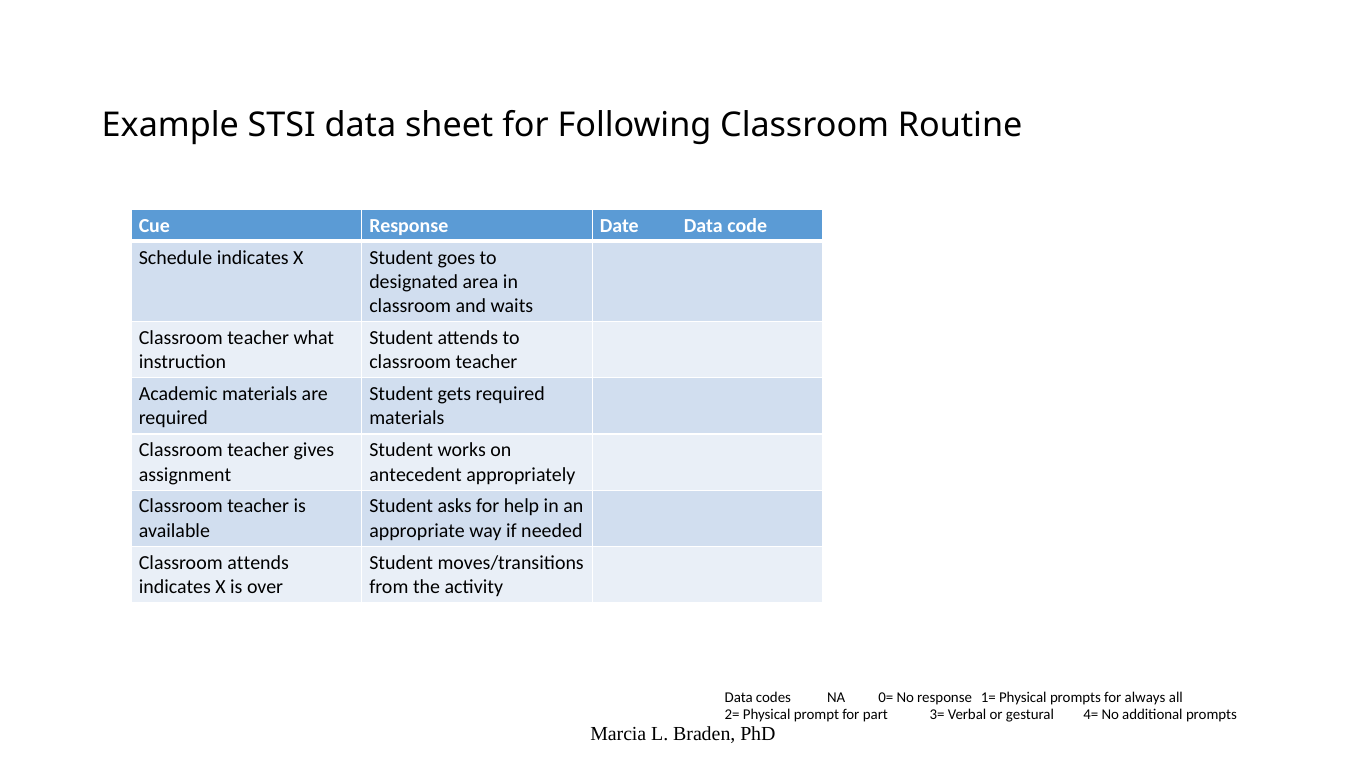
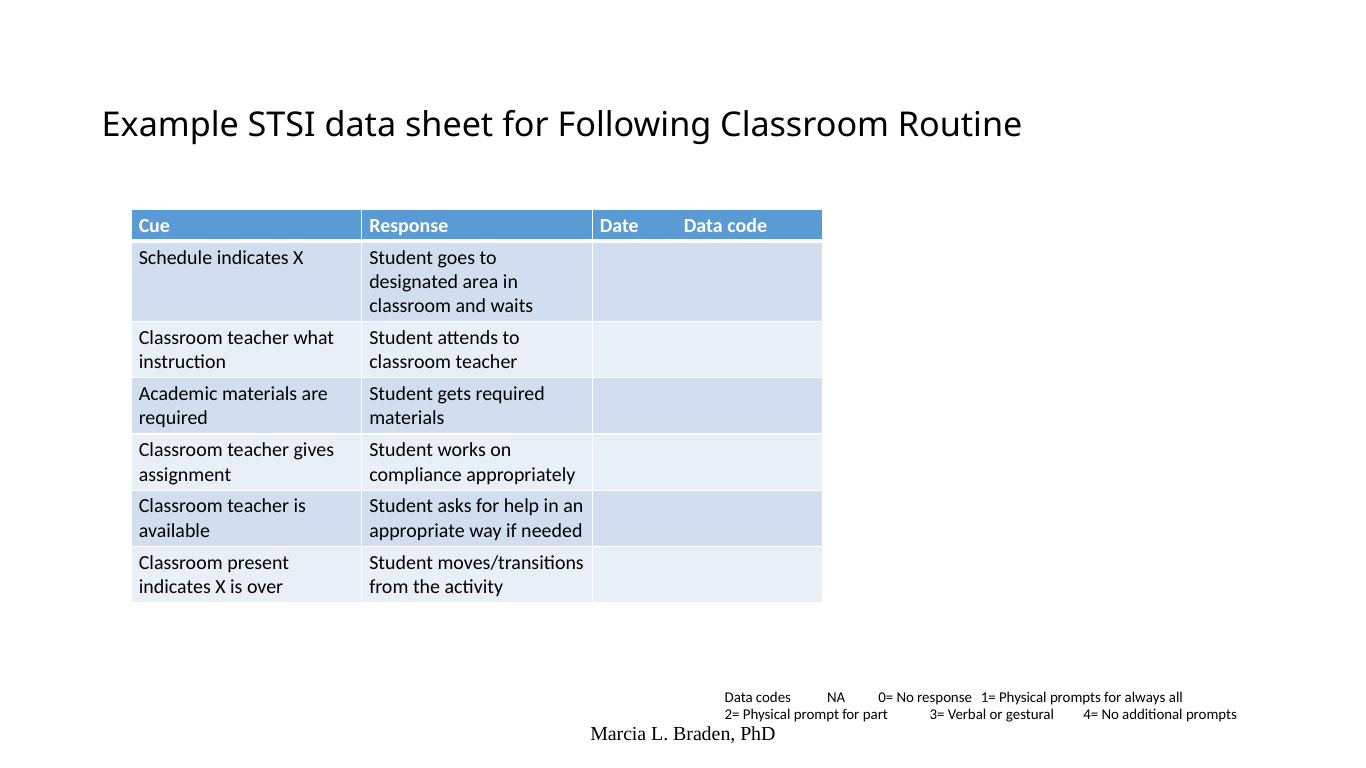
antecedent: antecedent -> compliance
Classroom attends: attends -> present
